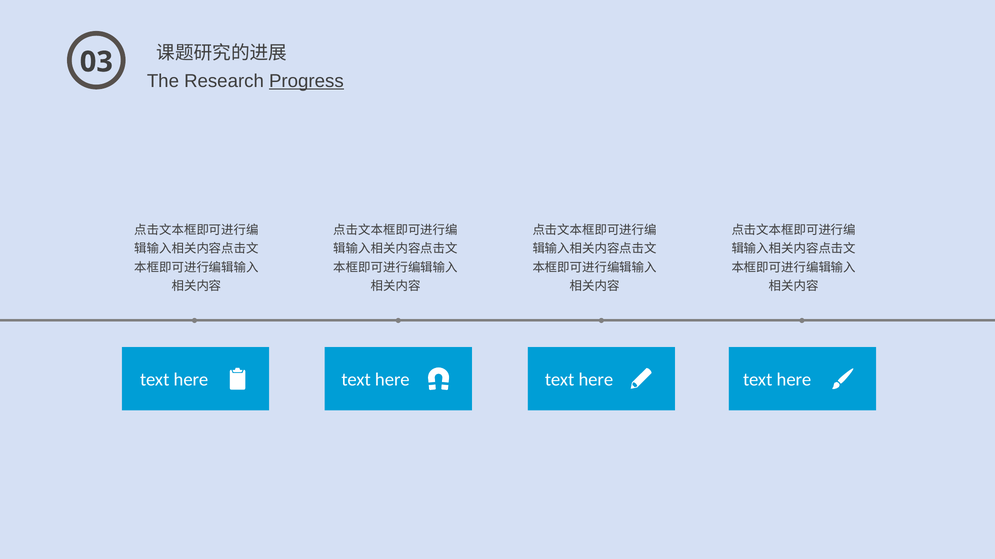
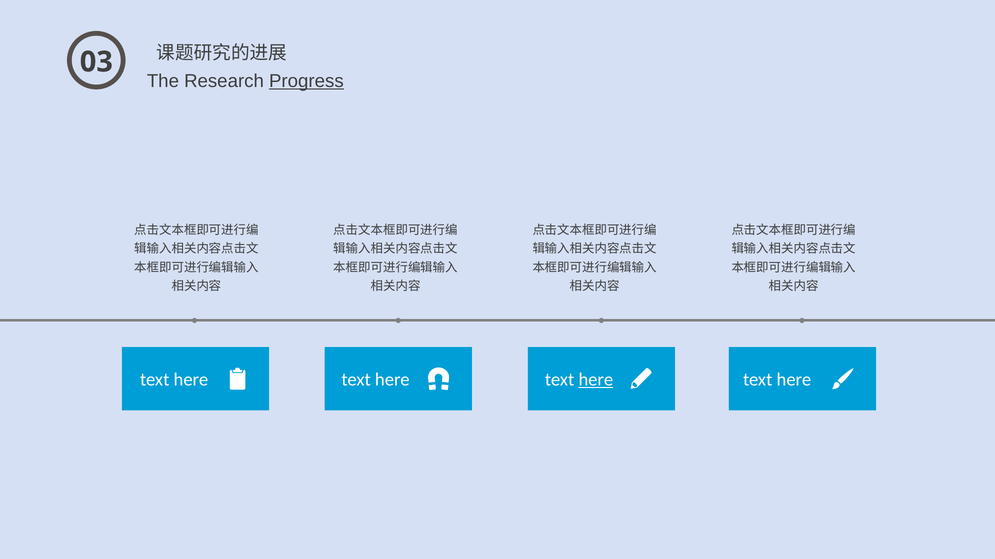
here at (596, 380) underline: none -> present
